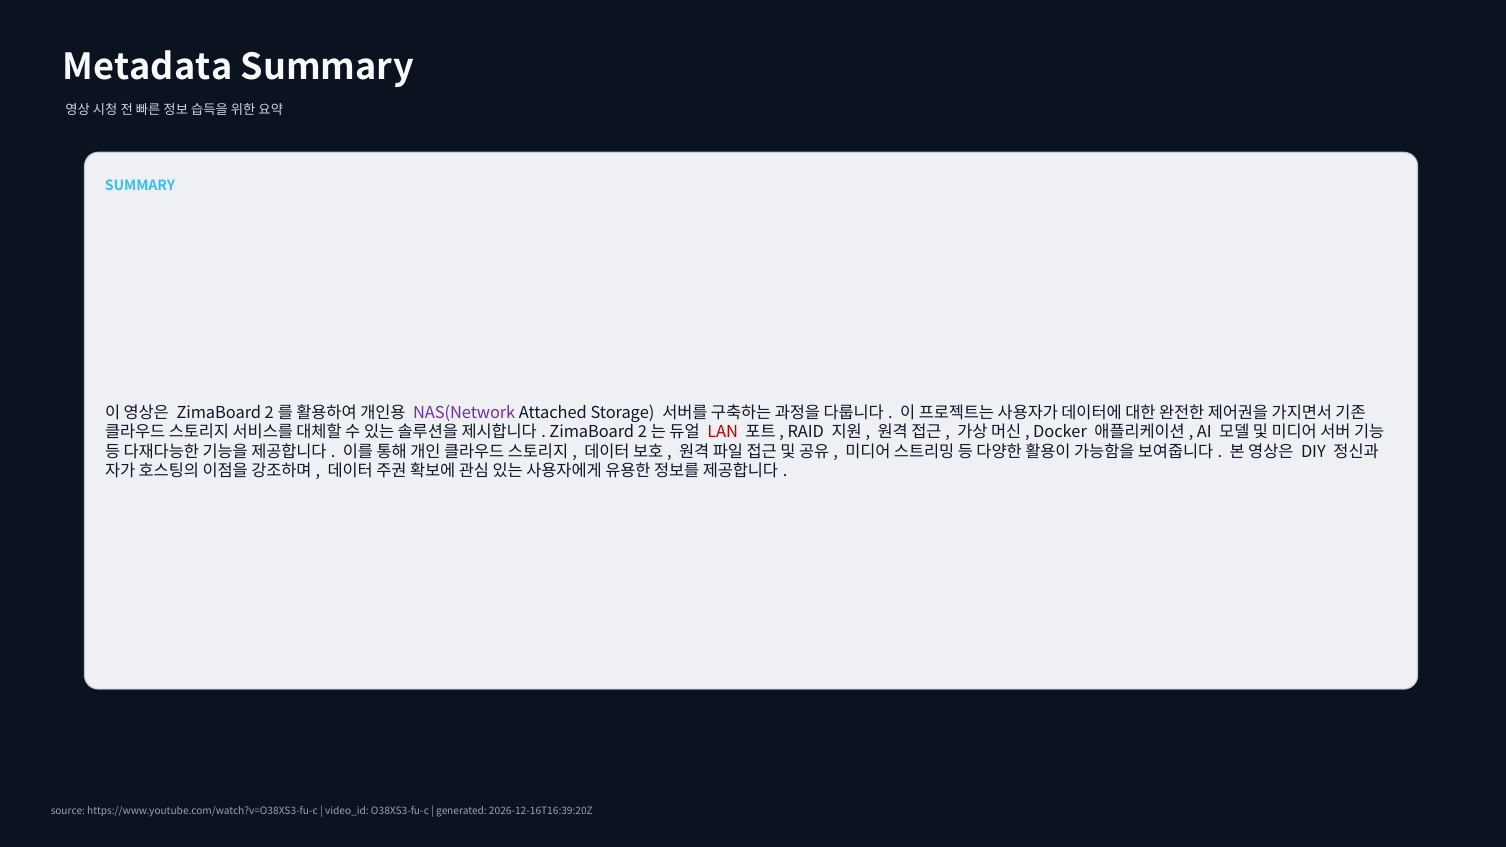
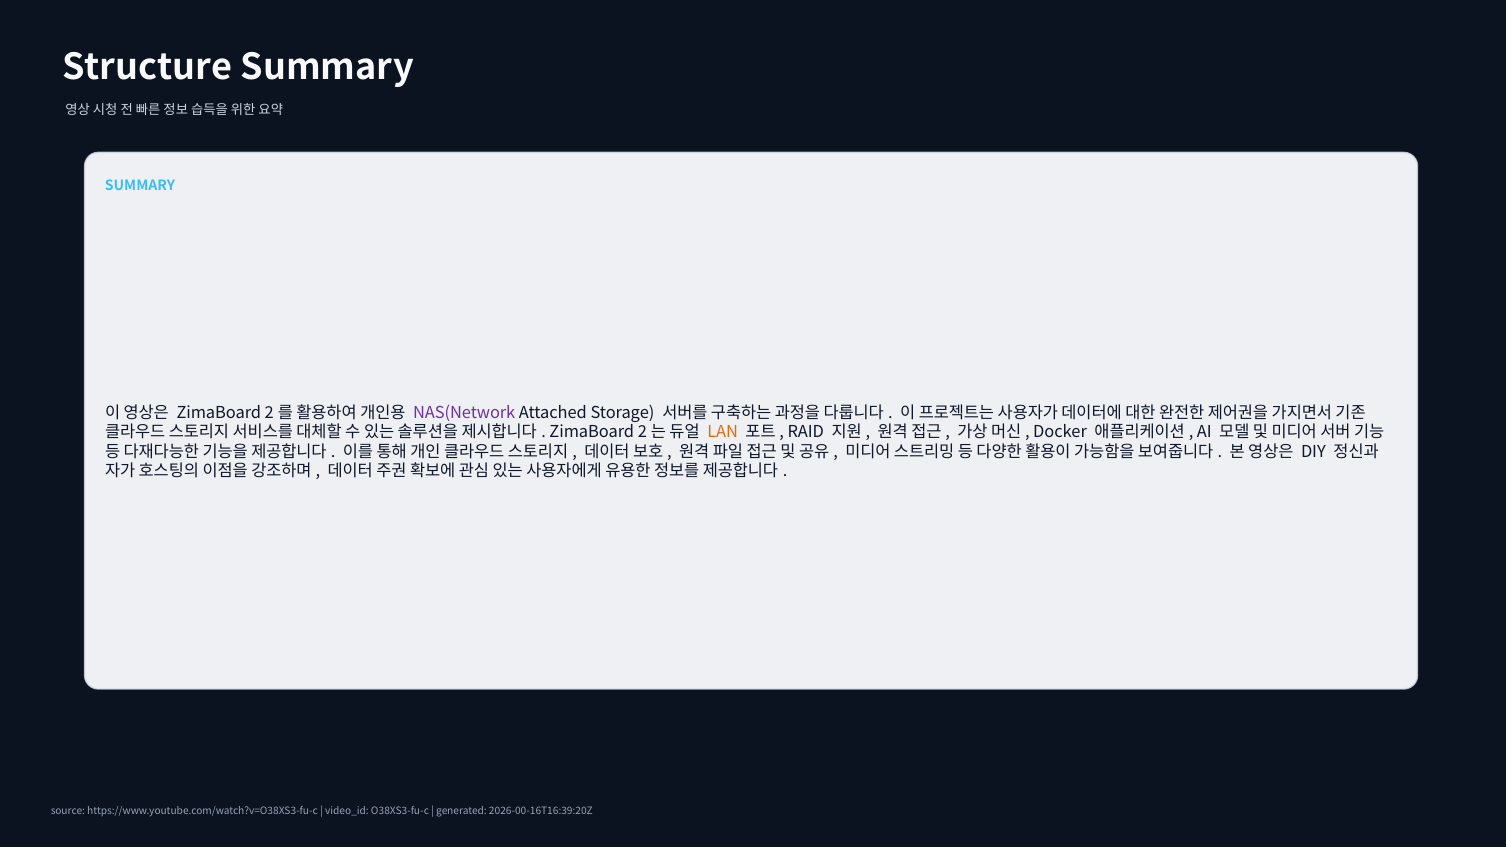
Metadata: Metadata -> Structure
LAN colour: red -> orange
2026-12-16T16:39:20Z: 2026-12-16T16:39:20Z -> 2026-00-16T16:39:20Z
